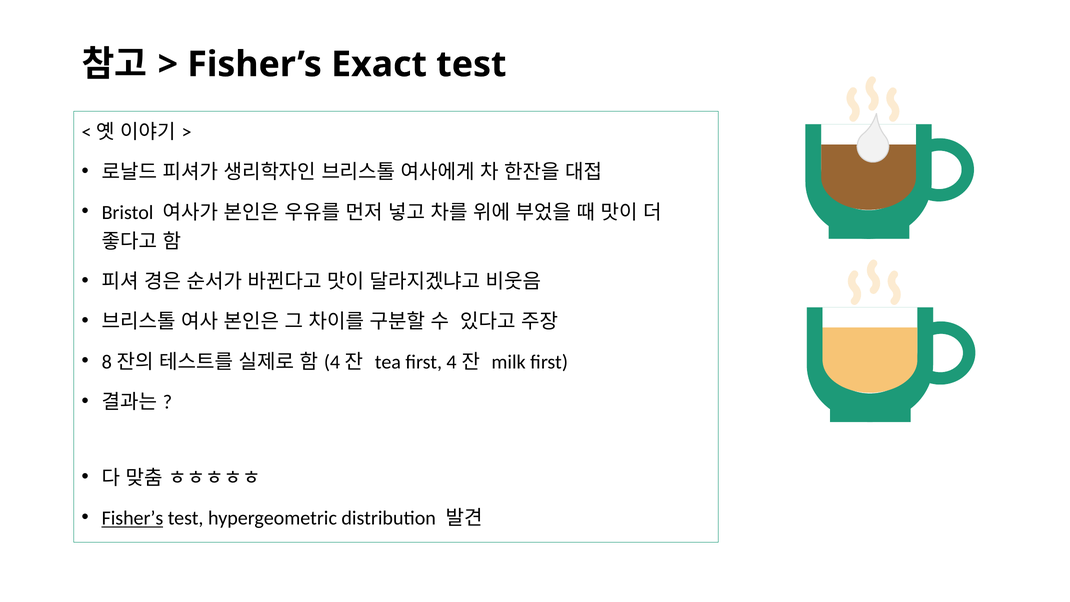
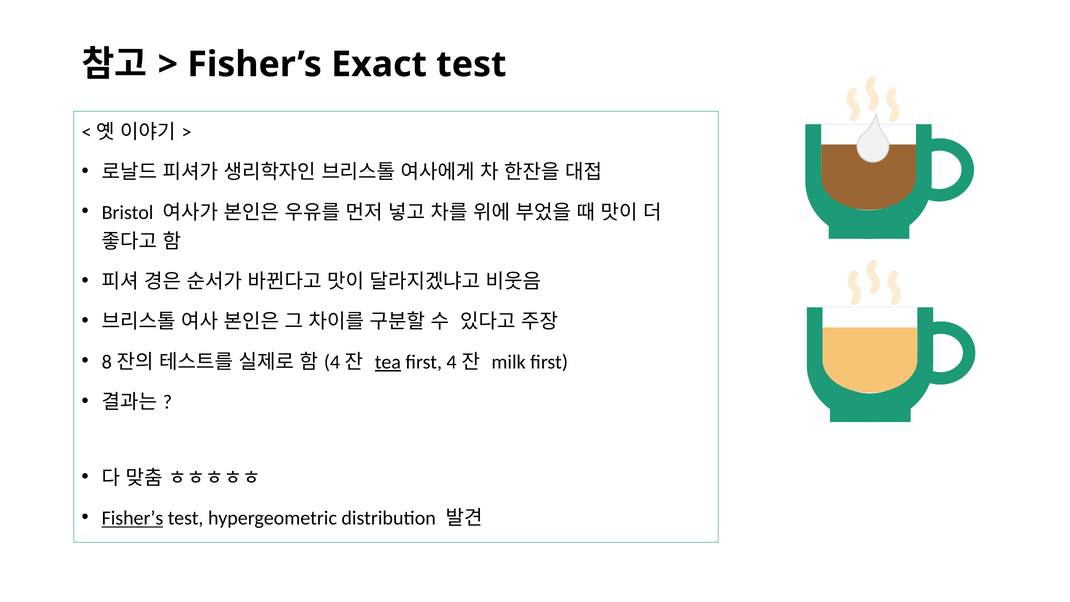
tea underline: none -> present
